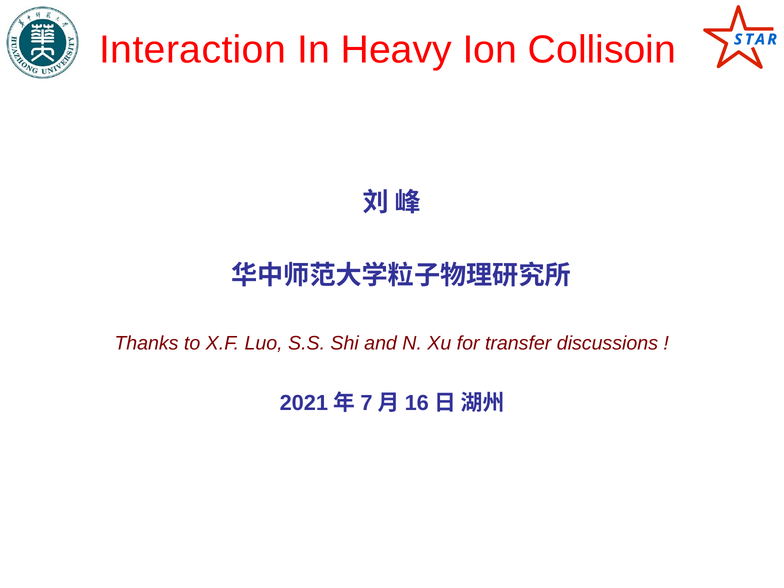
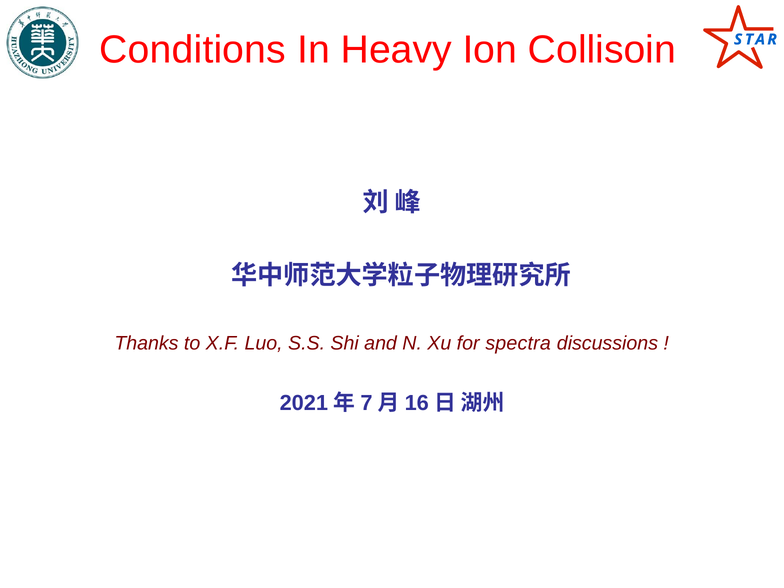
Interaction: Interaction -> Conditions
transfer: transfer -> spectra
